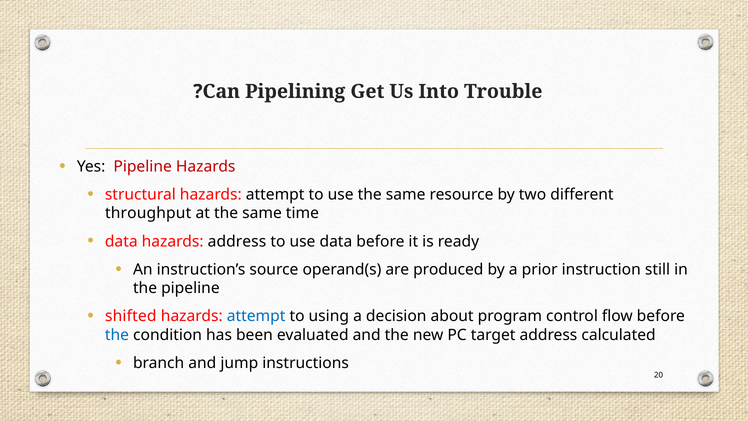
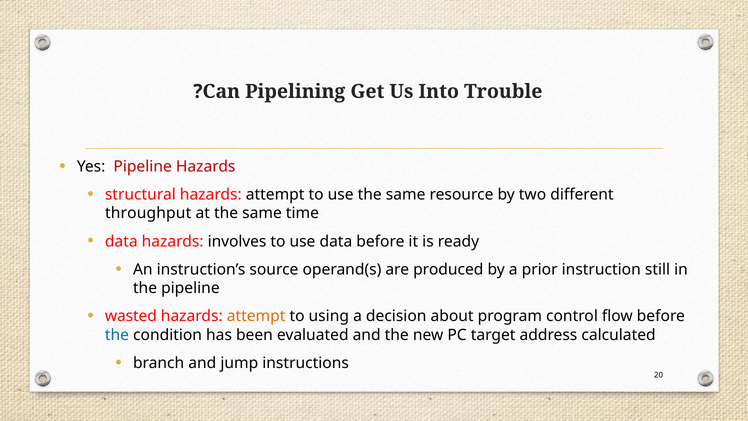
hazards address: address -> involves
shifted: shifted -> wasted
attempt at (256, 316) colour: blue -> orange
